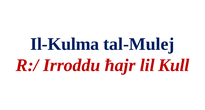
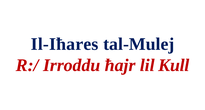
Il-Kulma: Il-Kulma -> Il-Iħares
